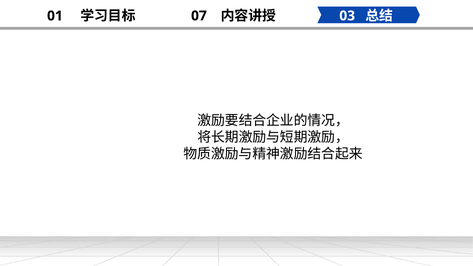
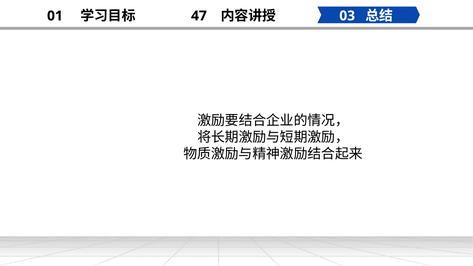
07: 07 -> 47
